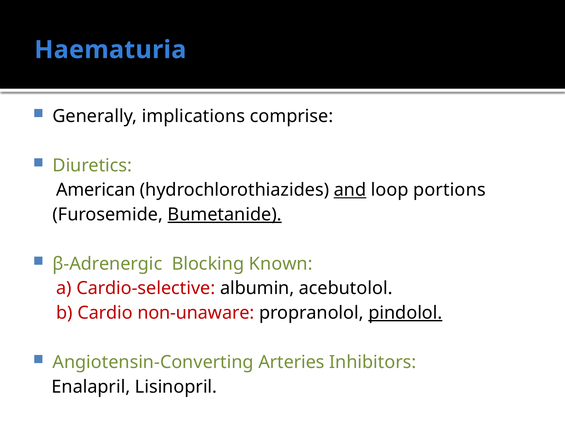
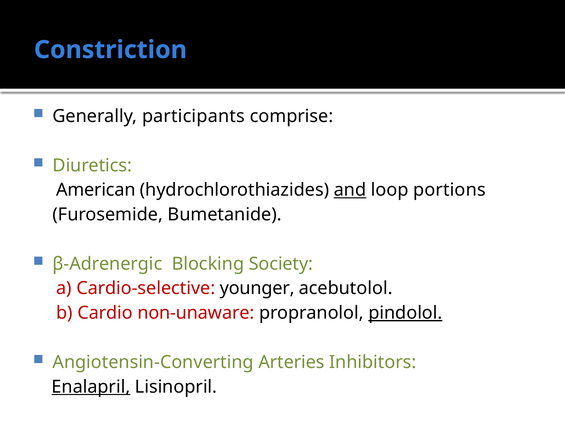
Haematuria: Haematuria -> Constriction
implications: implications -> participants
Bumetanide underline: present -> none
Known: Known -> Society
albumin: albumin -> younger
Enalapril underline: none -> present
